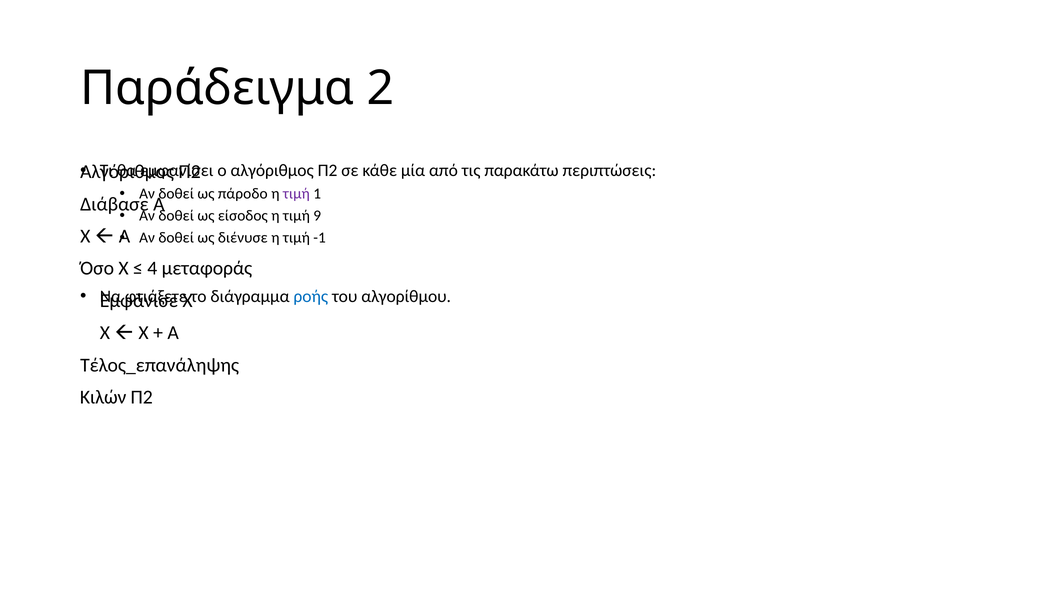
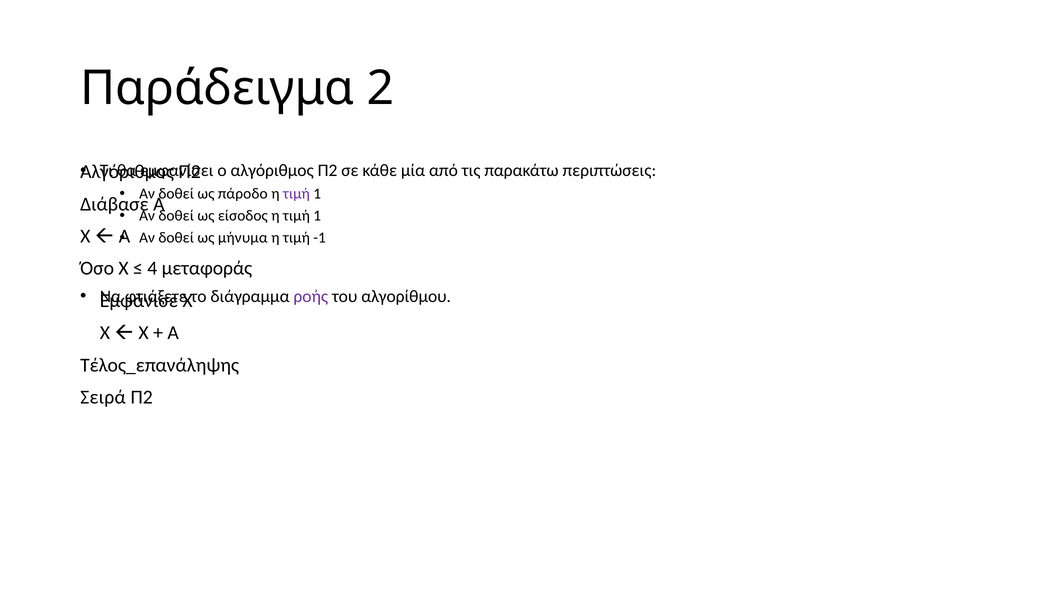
είσοδος η τιμή 9: 9 -> 1
διένυσε: διένυσε -> μήνυμα
ροής colour: blue -> purple
Κιλών: Κιλών -> Σειρά
